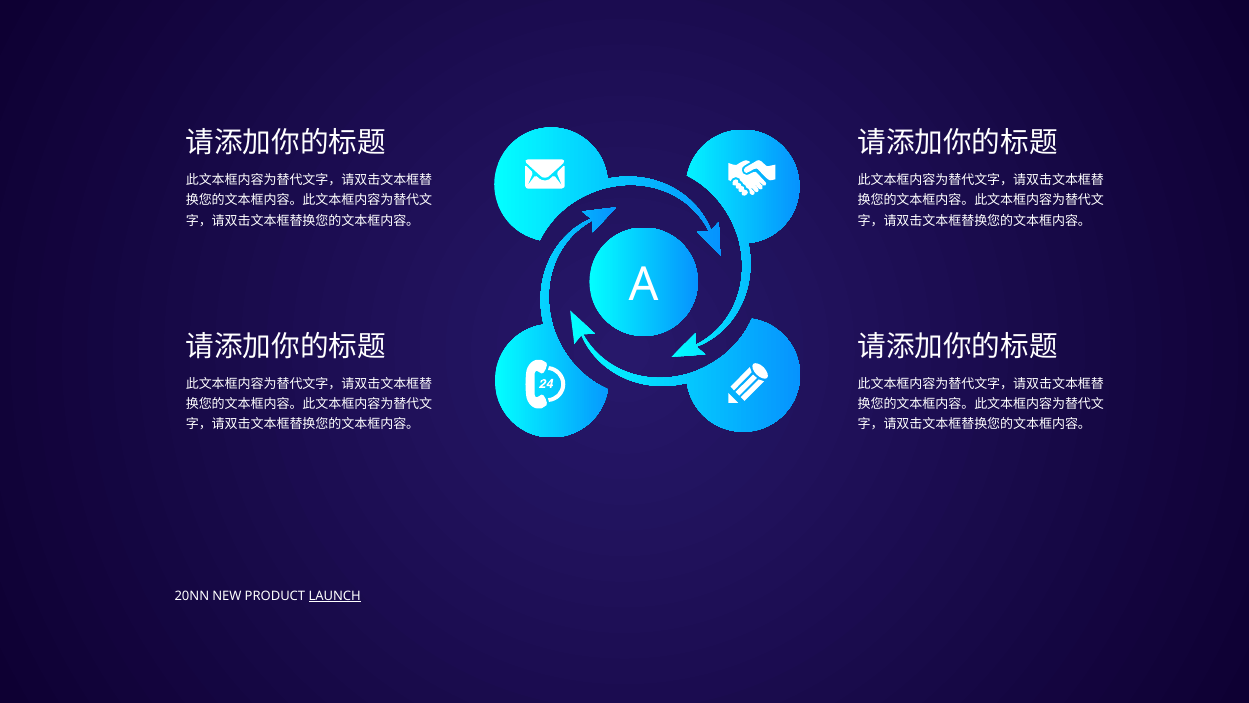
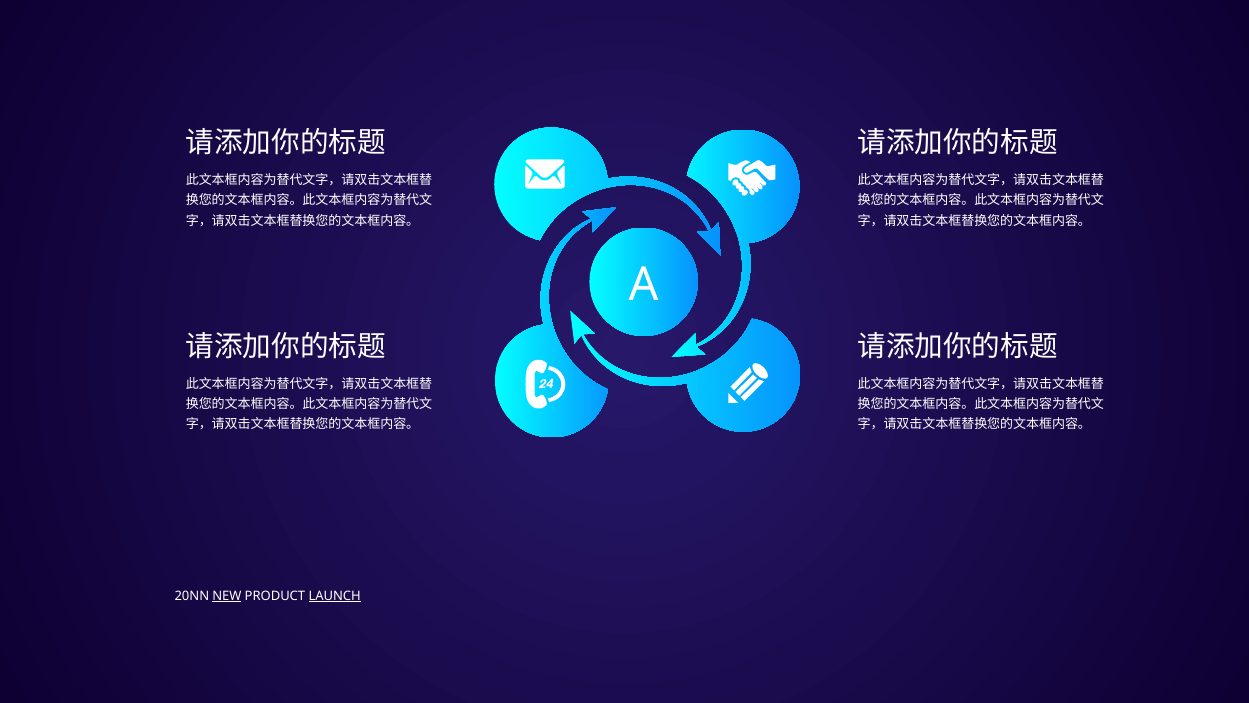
NEW underline: none -> present
